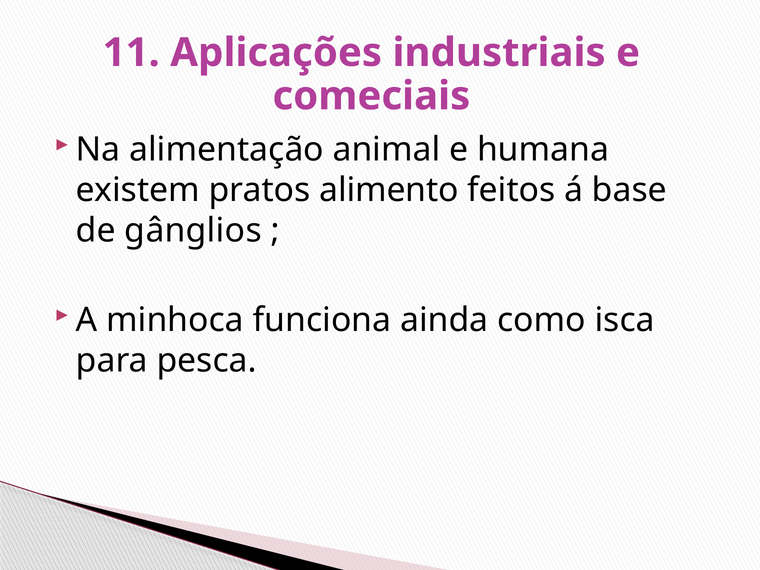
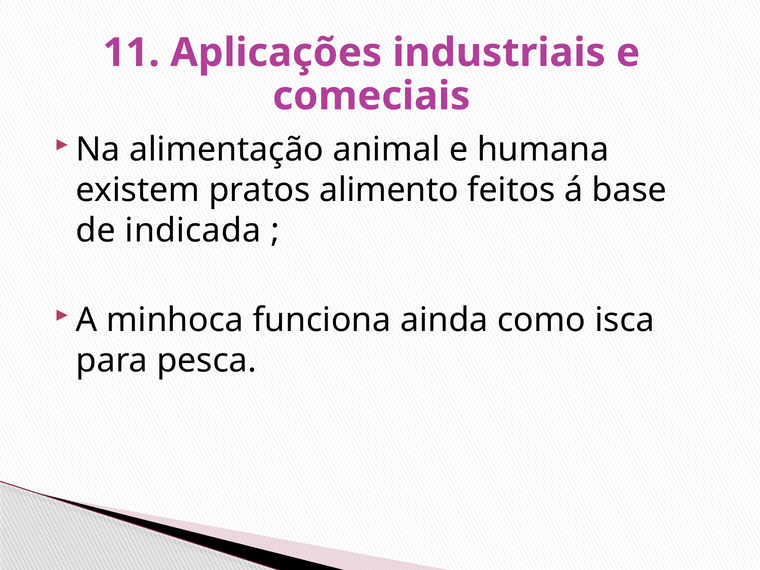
gânglios: gânglios -> indicada
